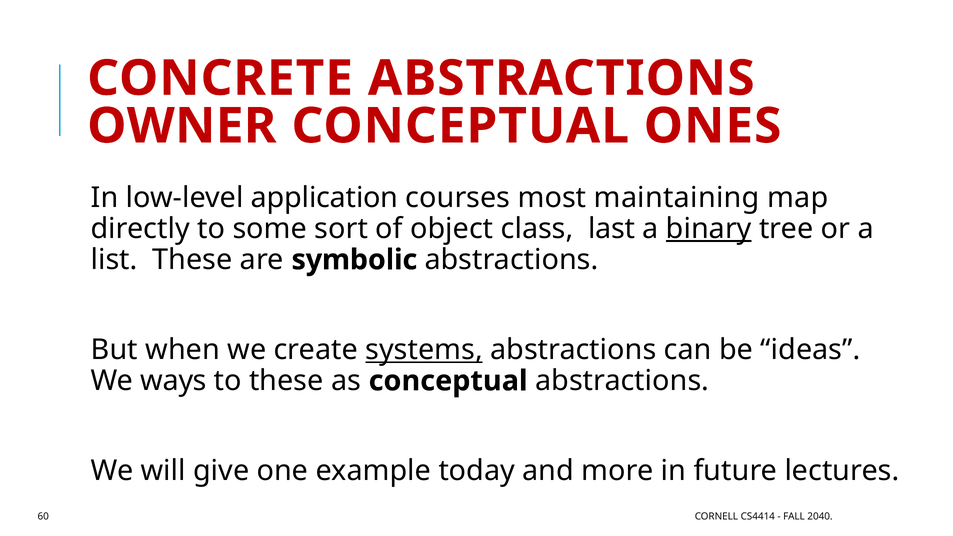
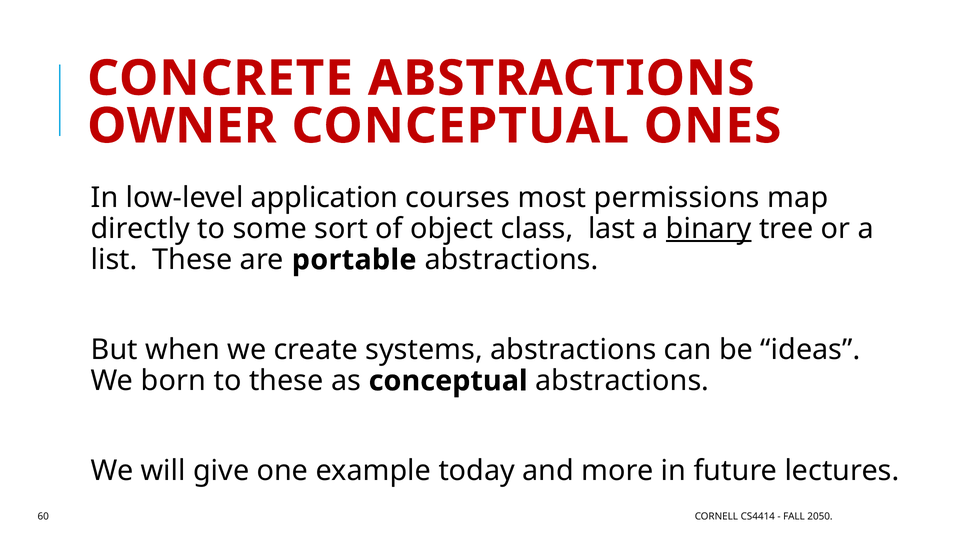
maintaining: maintaining -> permissions
symbolic: symbolic -> portable
systems underline: present -> none
ways: ways -> born
2040: 2040 -> 2050
